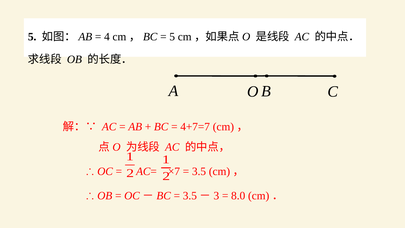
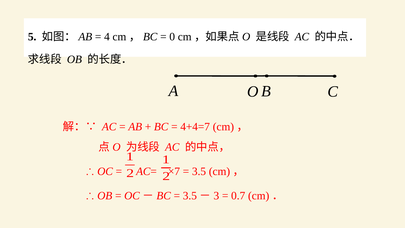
5 at (172, 37): 5 -> 0
4+7=7: 4+7=7 -> 4+4=7
8.0: 8.0 -> 0.7
